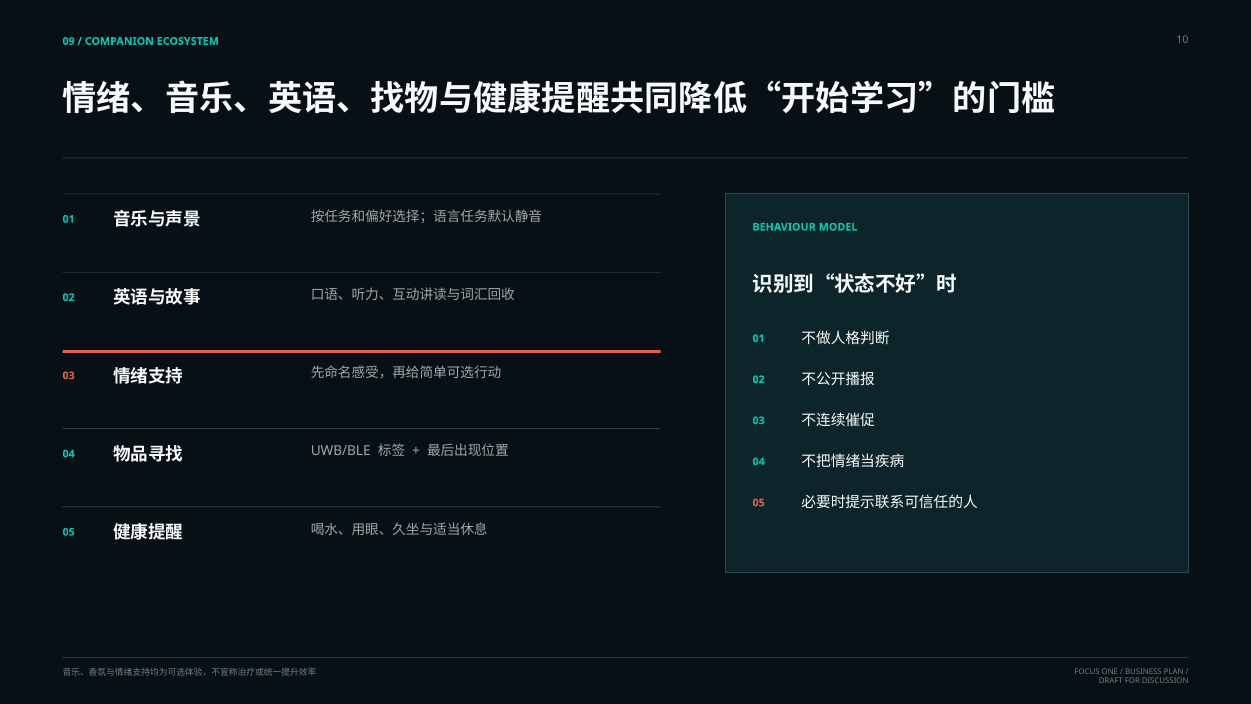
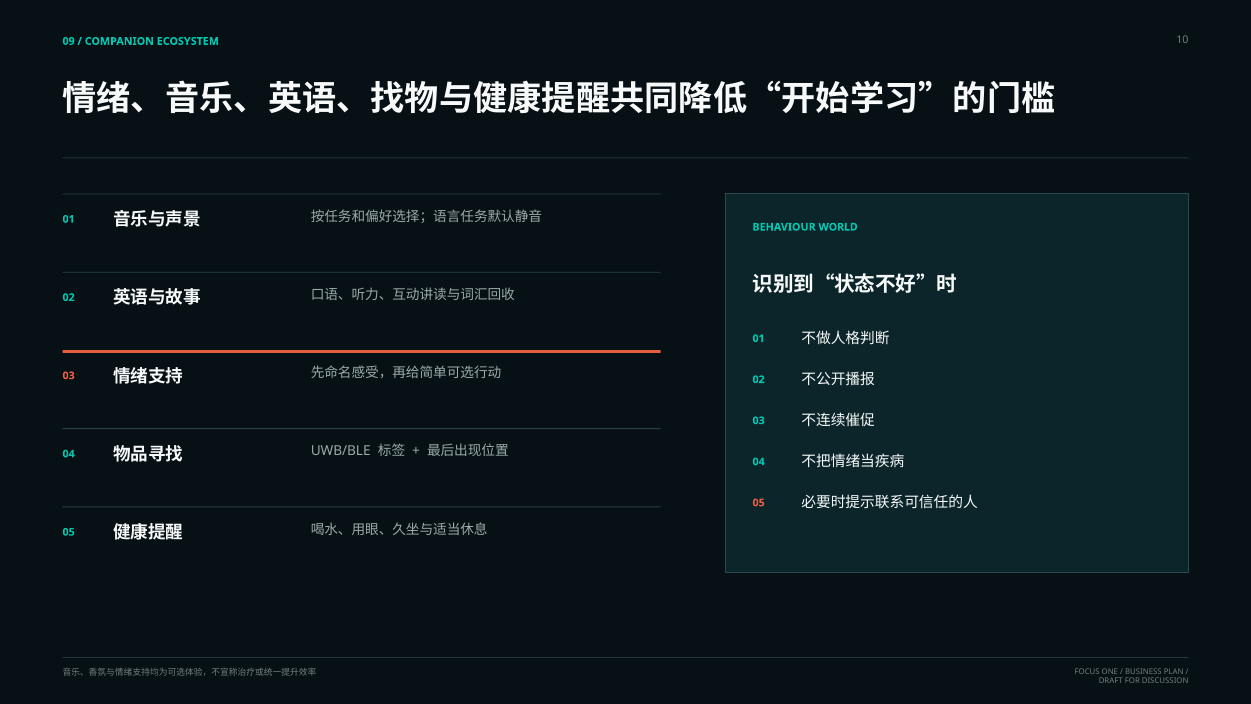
MODEL: MODEL -> WORLD
